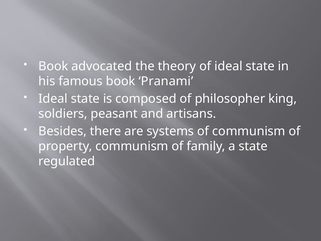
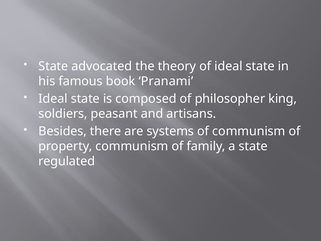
Book at (53, 66): Book -> State
